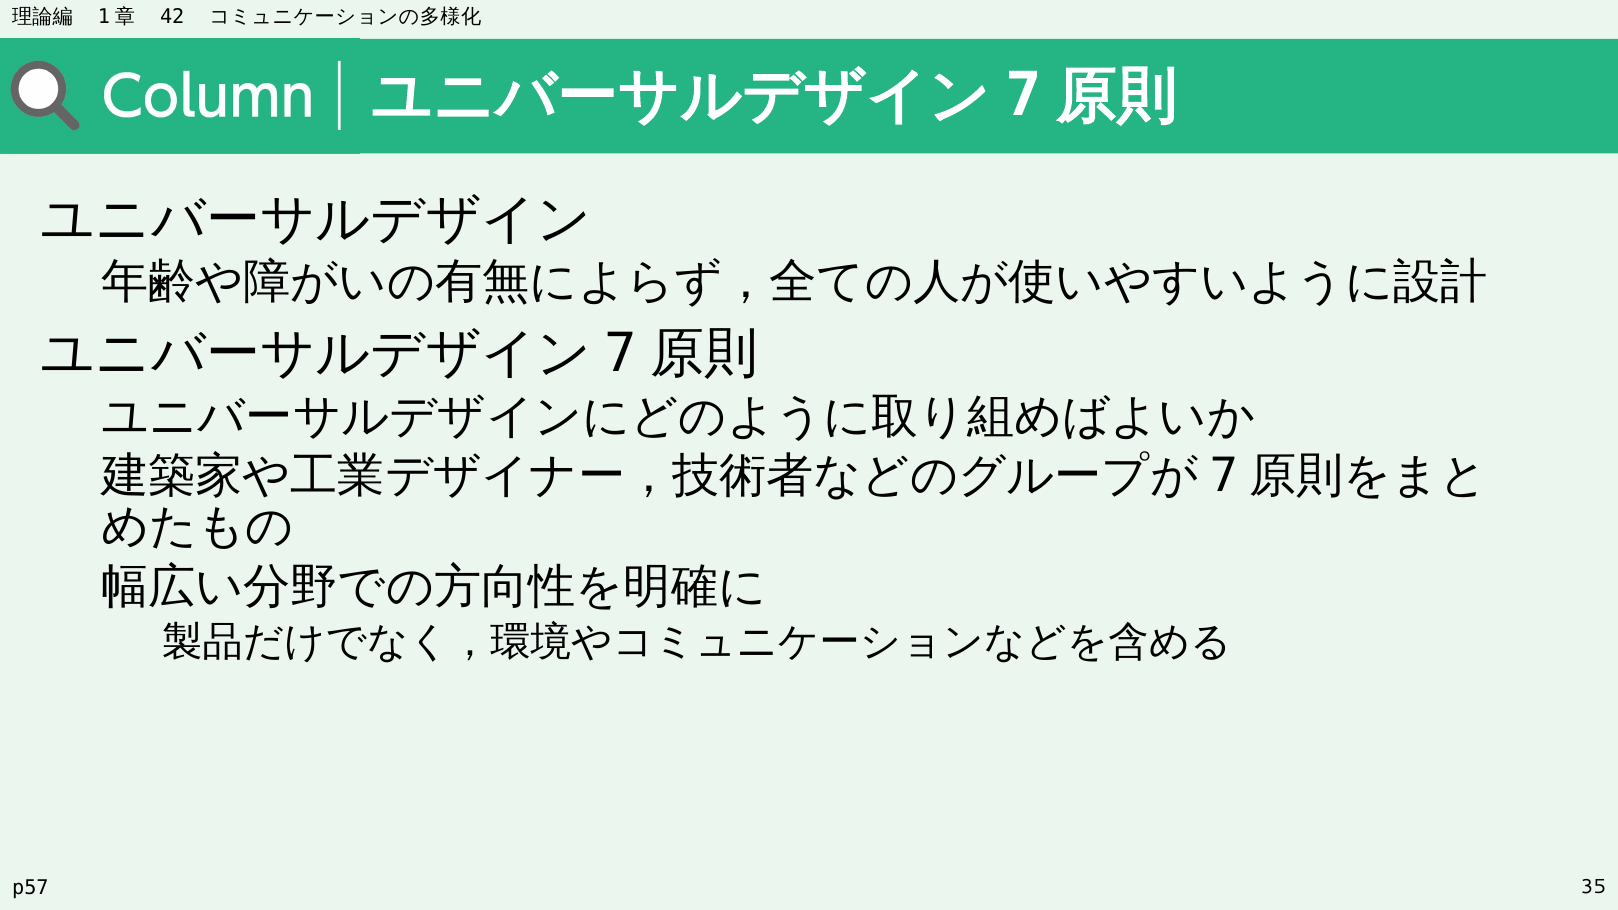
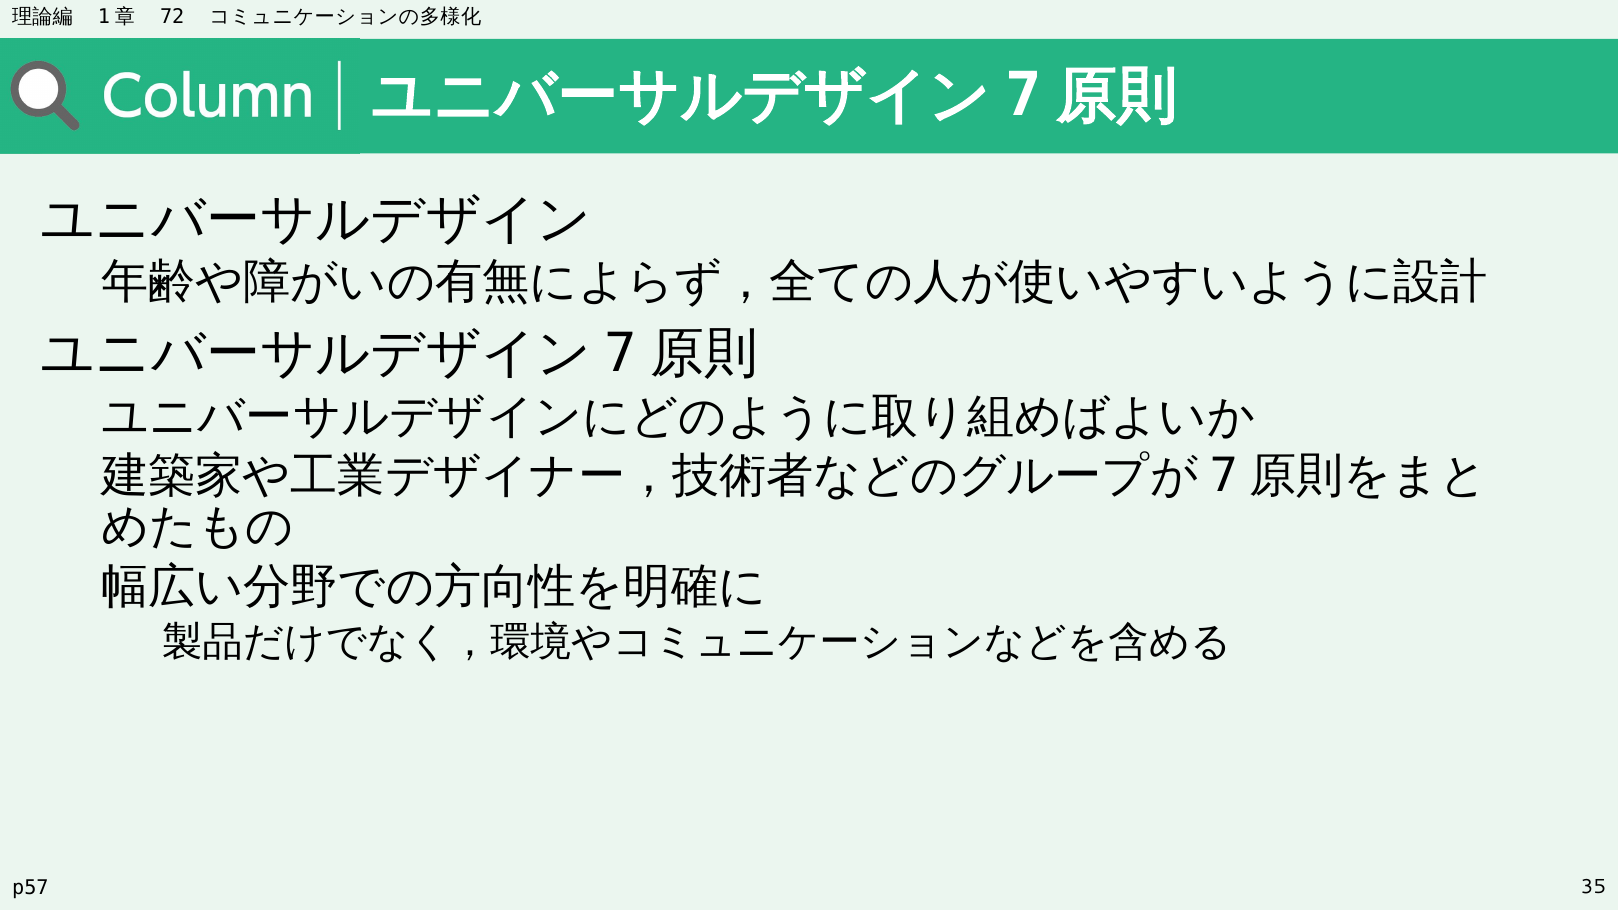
42: 42 -> 72
